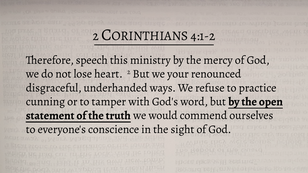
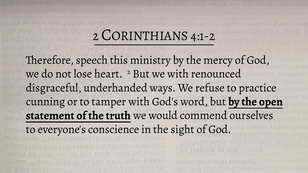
we your: your -> with
